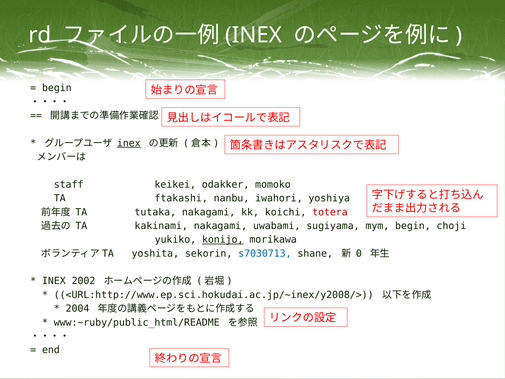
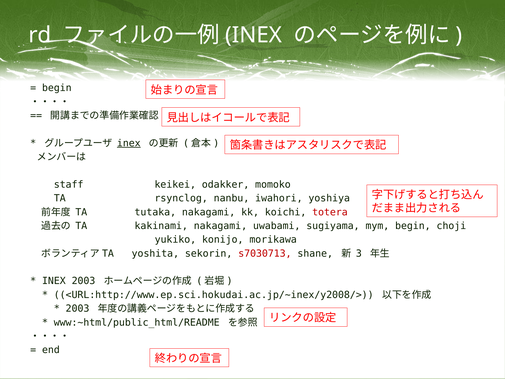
ftakashi: ftakashi -> rsynclog
konijo underline: present -> none
s7030713 colour: blue -> red
0: 0 -> 3
INEX 2002: 2002 -> 2003
2004 at (78, 308): 2004 -> 2003
www:~ruby/public_html/README: www:~ruby/public_html/README -> www:~html/public_html/README
